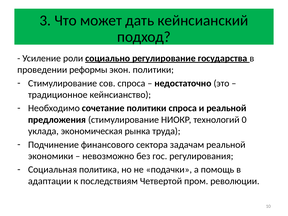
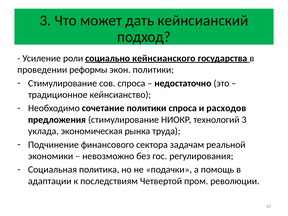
регулирование: регулирование -> кейнсианского
и реальной: реальной -> расходов
технологий 0: 0 -> 3
